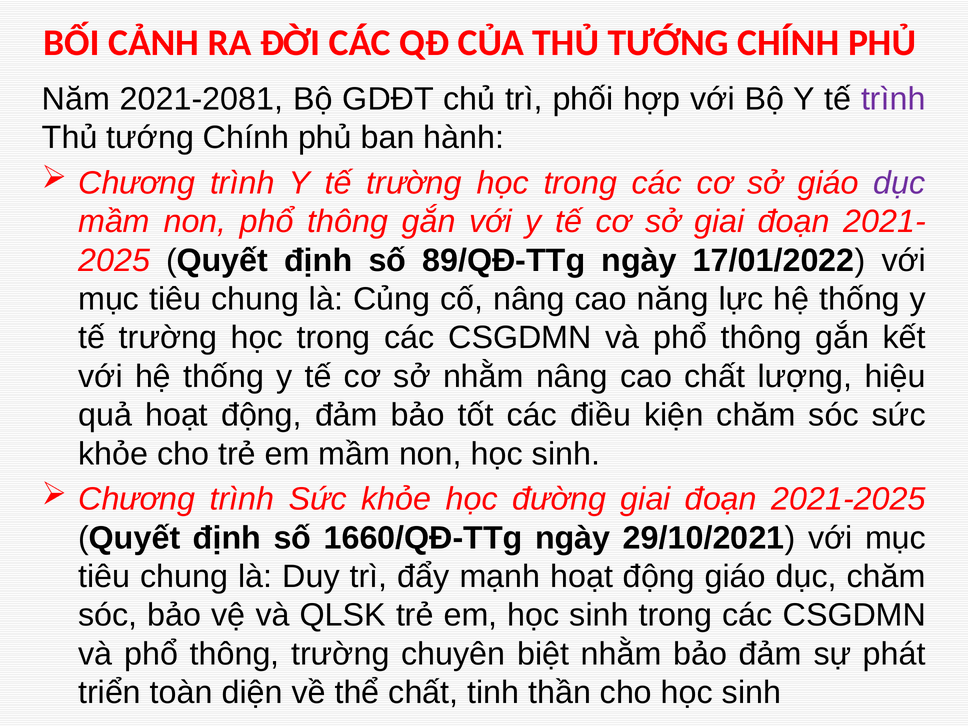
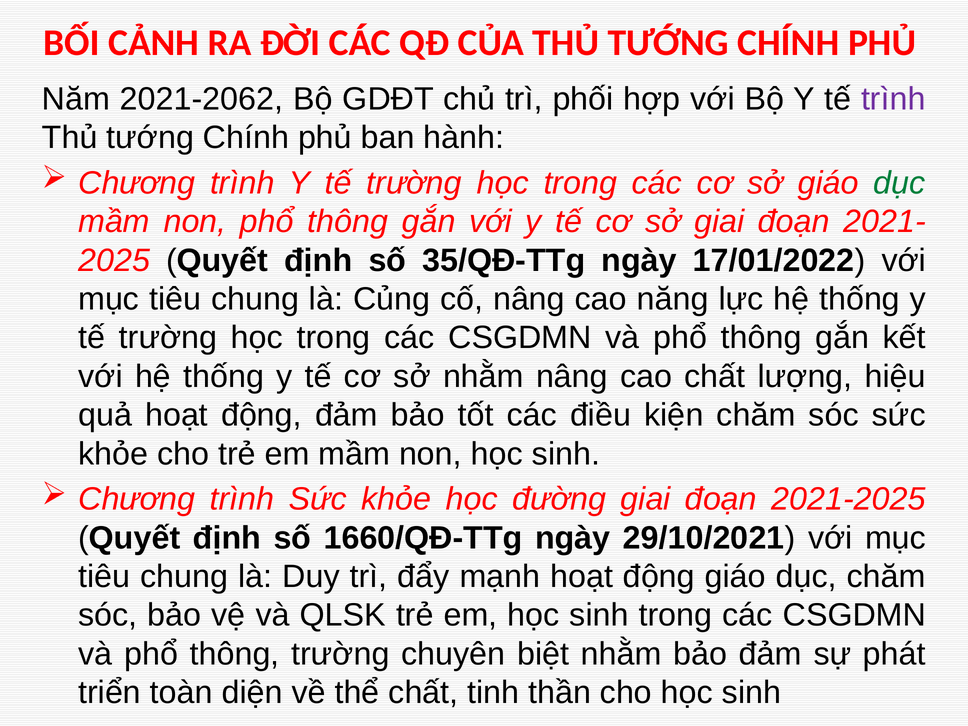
2021-2081: 2021-2081 -> 2021-2062
dục at (900, 183) colour: purple -> green
89/QĐ-TTg: 89/QĐ-TTg -> 35/QĐ-TTg
